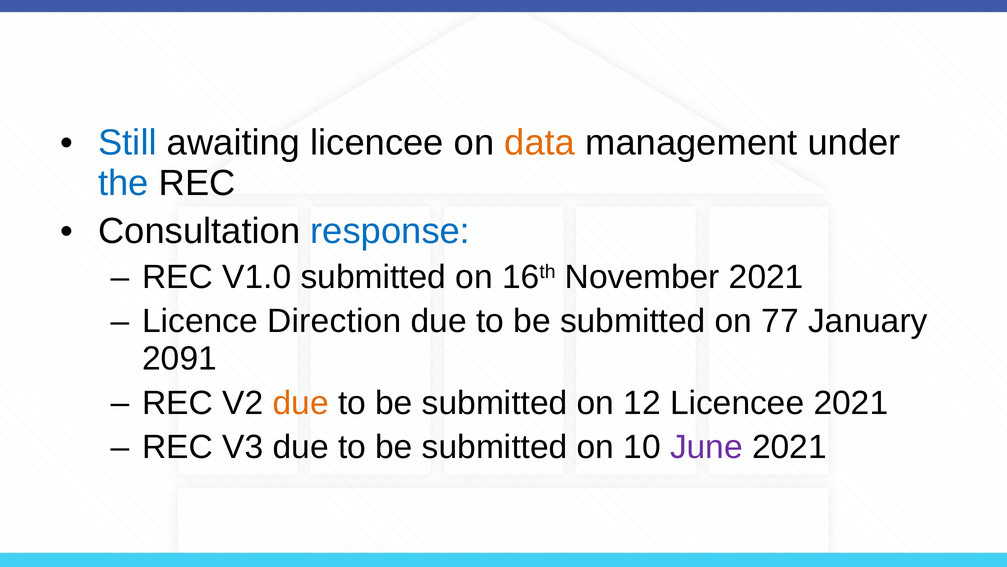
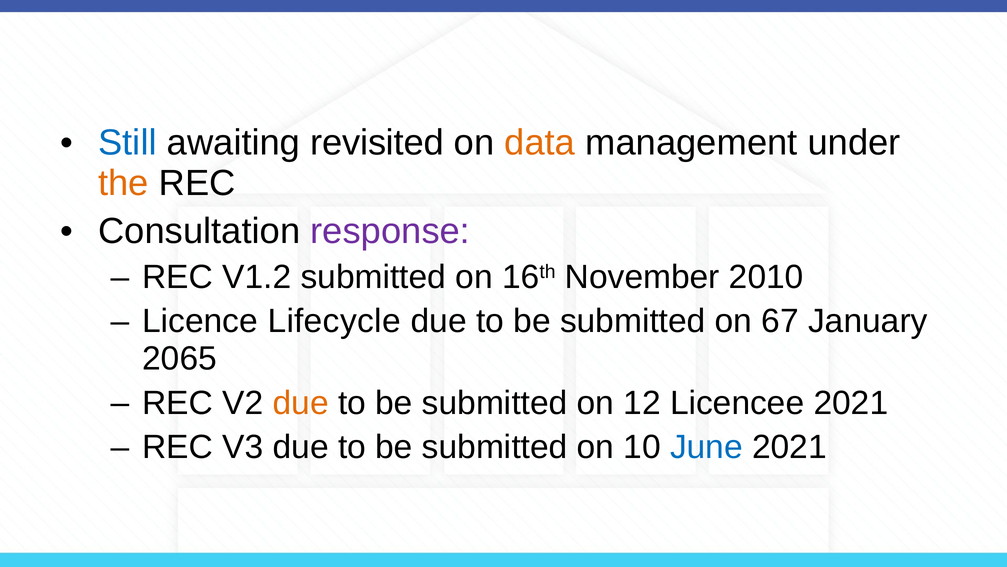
awaiting licencee: licencee -> revisited
the colour: blue -> orange
response colour: blue -> purple
V1.0: V1.0 -> V1.2
November 2021: 2021 -> 2010
Direction: Direction -> Lifecycle
77: 77 -> 67
2091: 2091 -> 2065
June colour: purple -> blue
